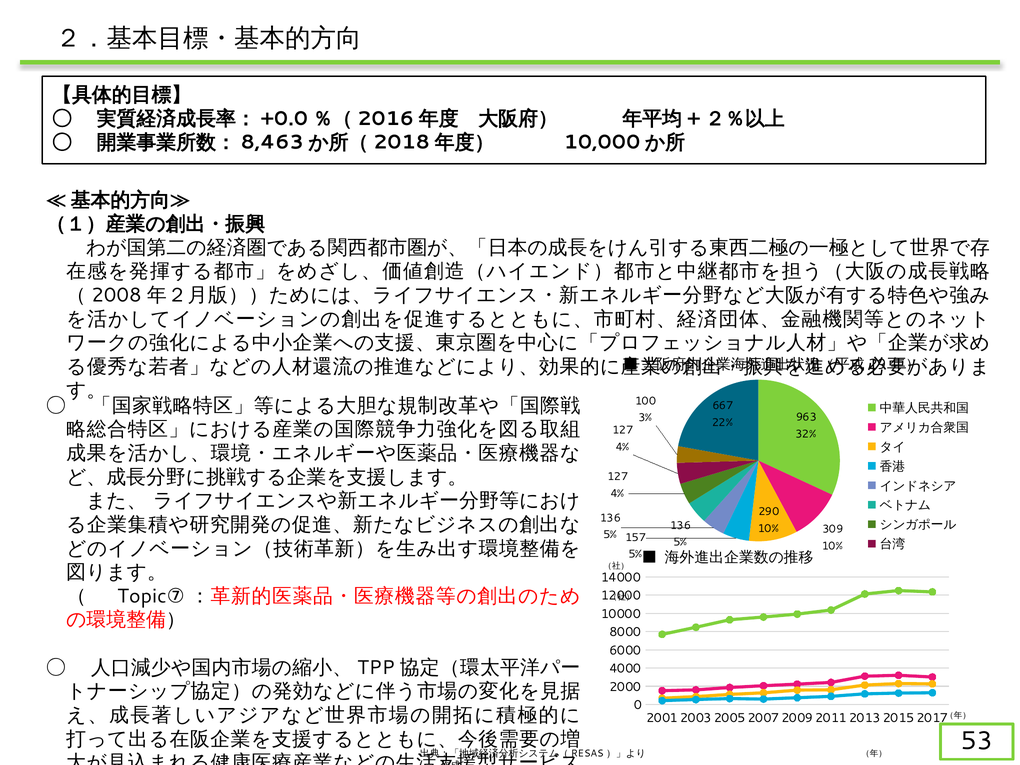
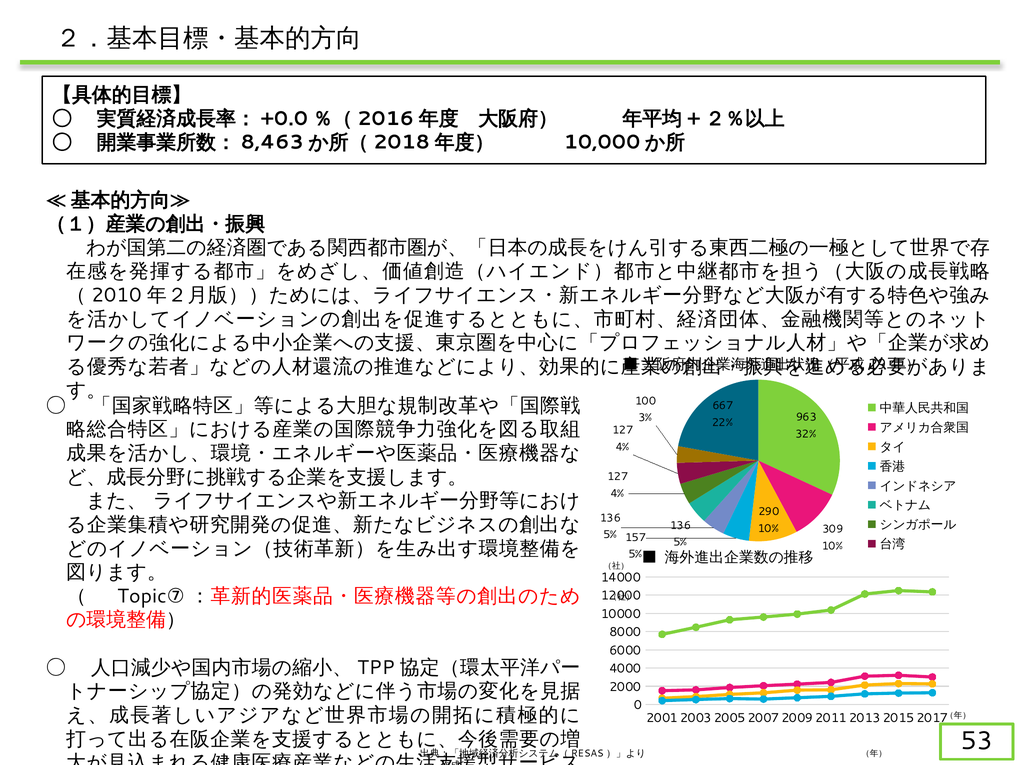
2008: 2008 -> 2010
